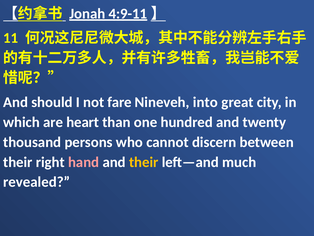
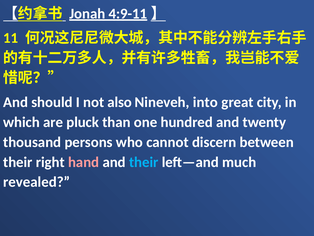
fare: fare -> also
heart: heart -> pluck
their at (144, 162) colour: yellow -> light blue
